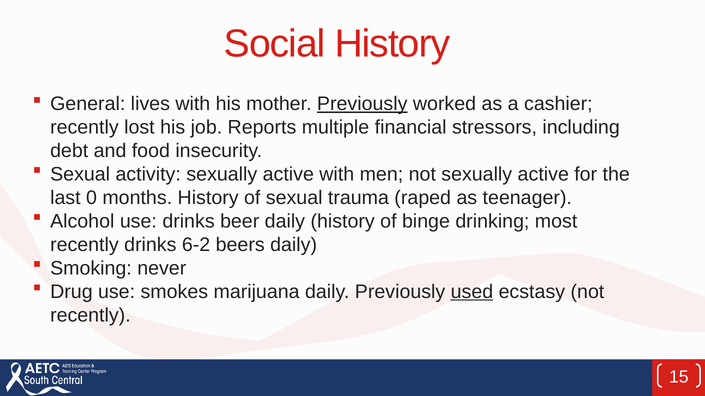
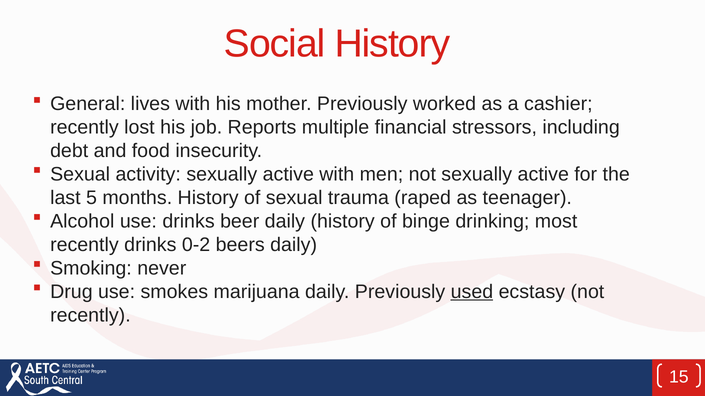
Previously at (362, 104) underline: present -> none
0: 0 -> 5
6-2: 6-2 -> 0-2
